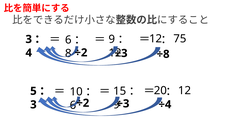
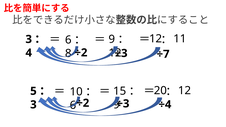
75: 75 -> 11
÷8: ÷8 -> ÷7
